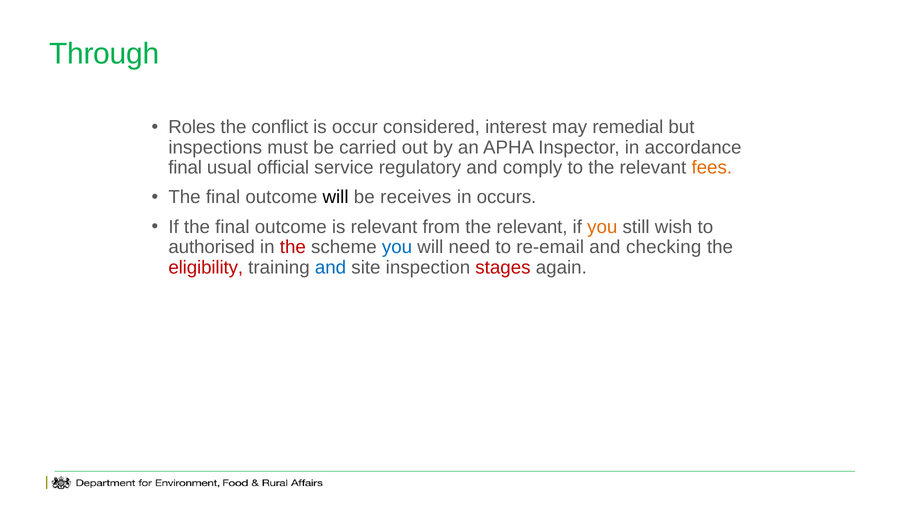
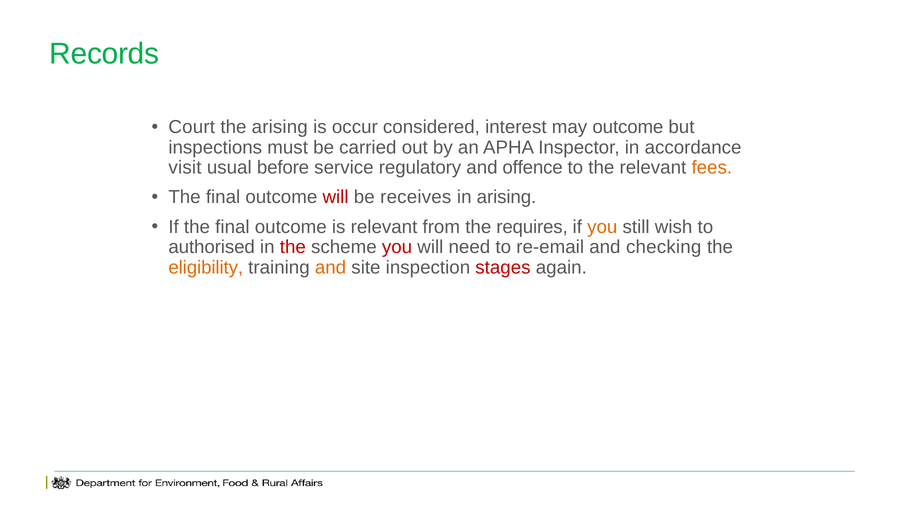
Through: Through -> Records
Roles: Roles -> Court
the conflict: conflict -> arising
may remedial: remedial -> outcome
final at (185, 167): final -> visit
official: official -> before
comply: comply -> offence
will at (336, 197) colour: black -> red
in occurs: occurs -> arising
from the relevant: relevant -> requires
you at (397, 247) colour: blue -> red
eligibility colour: red -> orange
and at (331, 267) colour: blue -> orange
